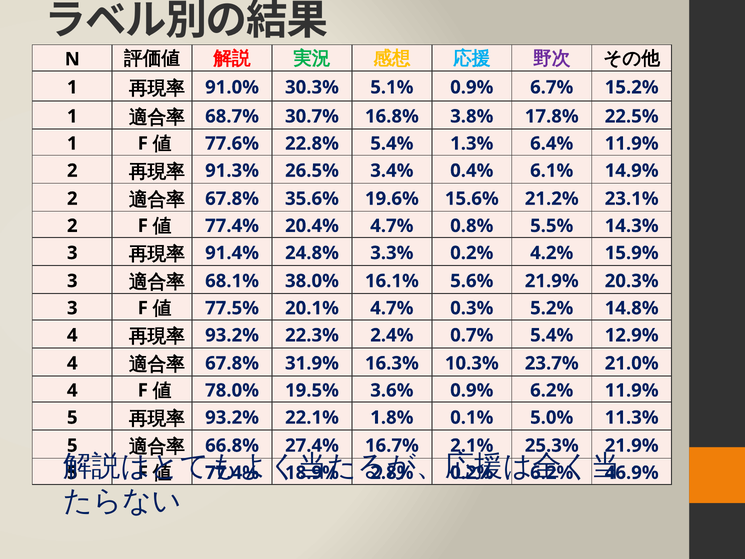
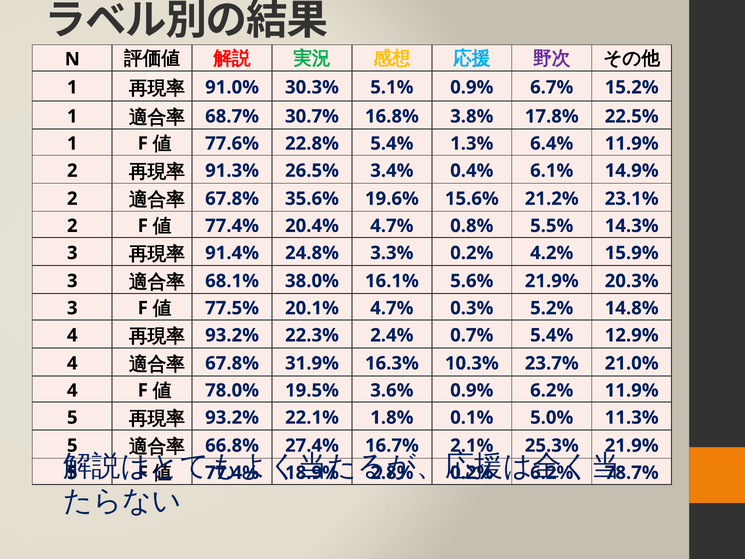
46.9%: 46.9% -> 78.7%
